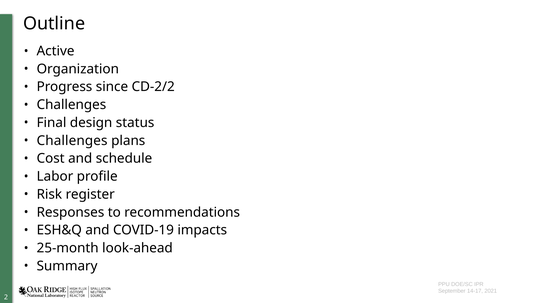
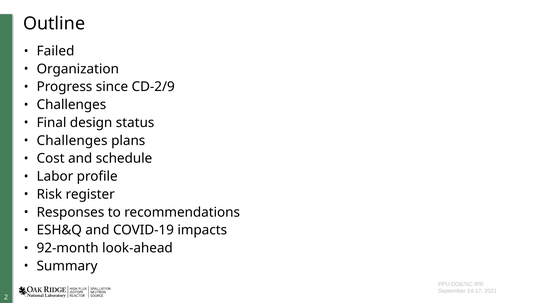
Active: Active -> Failed
CD-2/2: CD-2/2 -> CD-2/9
25-month: 25-month -> 92-month
